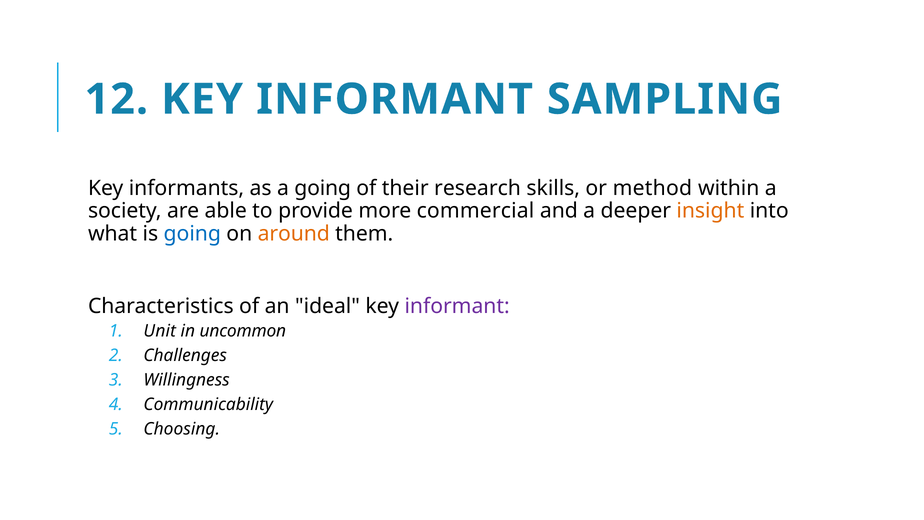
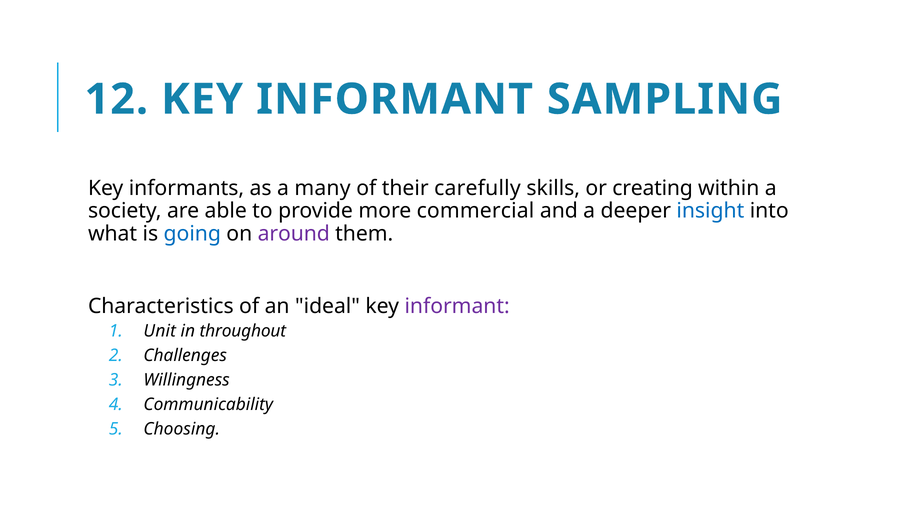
a going: going -> many
research: research -> carefully
method: method -> creating
insight colour: orange -> blue
around colour: orange -> purple
uncommon: uncommon -> throughout
